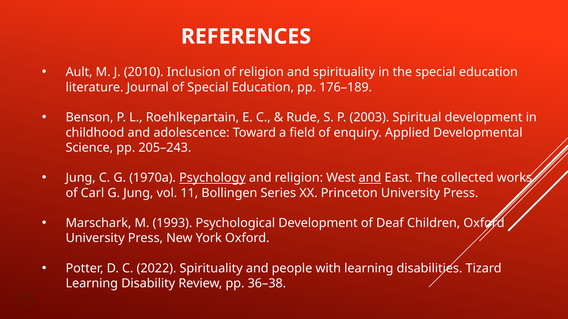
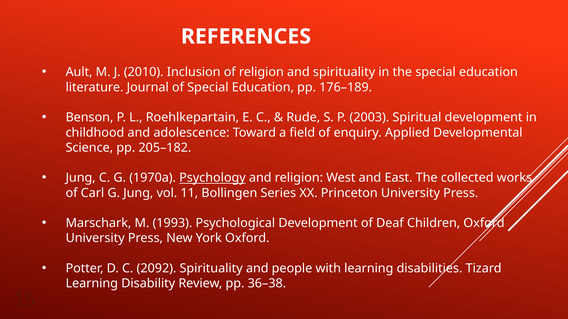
205–243: 205–243 -> 205–182
and at (370, 178) underline: present -> none
2022: 2022 -> 2092
